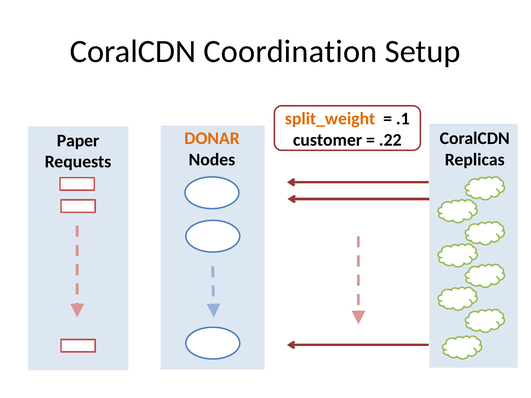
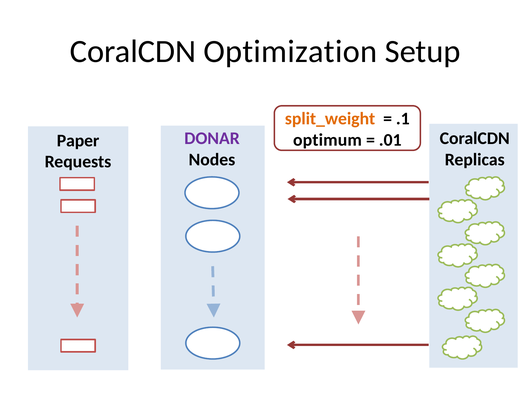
Coordination: Coordination -> Optimization
DONAR colour: orange -> purple
customer: customer -> optimum
.22: .22 -> .01
